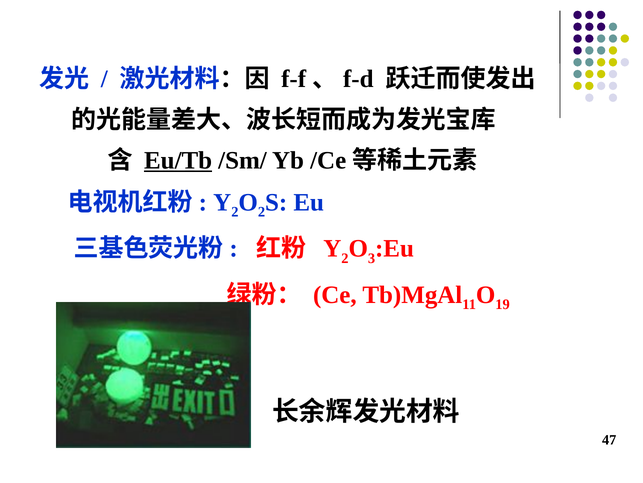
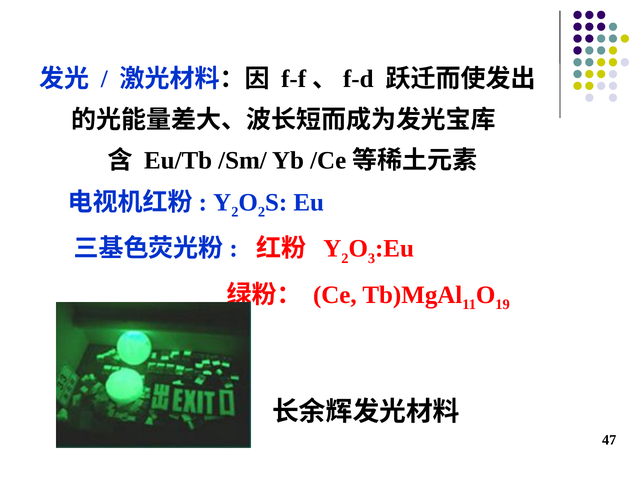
Eu/Tb underline: present -> none
